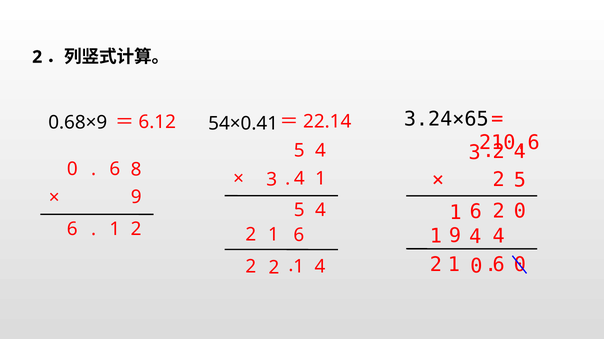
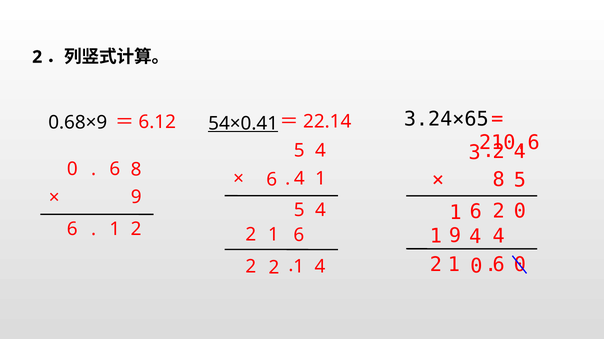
54×0.41 underline: none -> present
2 at (499, 180): 2 -> 8
3 at (272, 180): 3 -> 6
